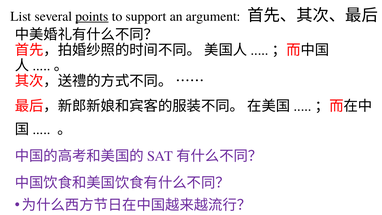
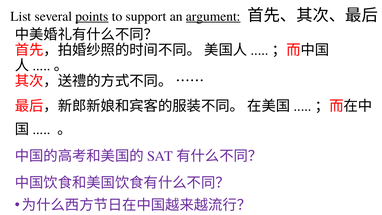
argument underline: none -> present
